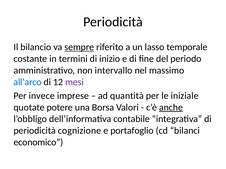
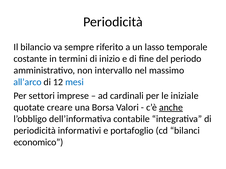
sempre underline: present -> none
mesi colour: purple -> blue
invece: invece -> settori
quantità: quantità -> cardinali
potere: potere -> creare
cognizione: cognizione -> informativi
